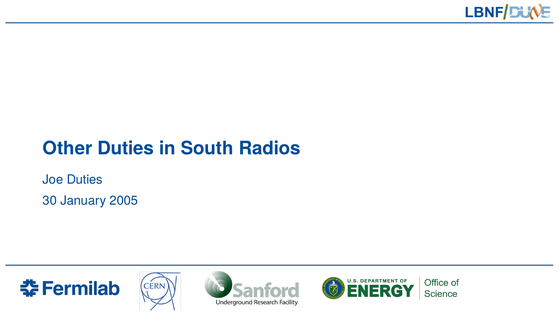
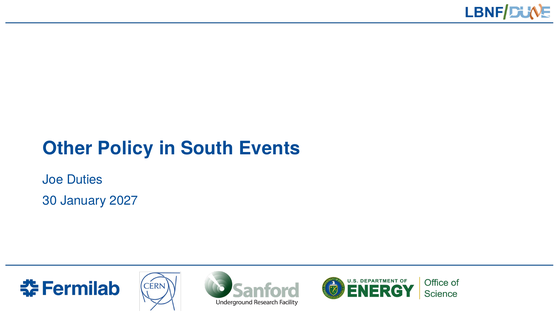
Other Duties: Duties -> Policy
Radios: Radios -> Events
2005: 2005 -> 2027
